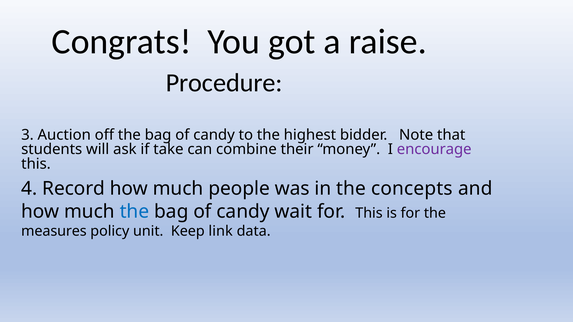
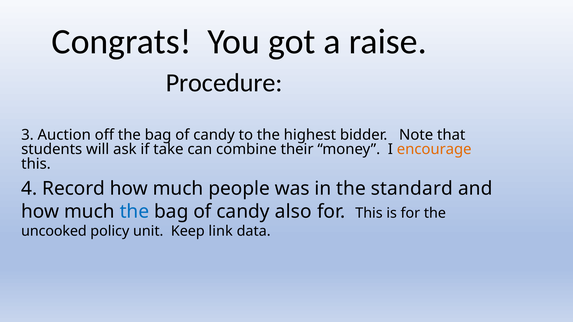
encourage colour: purple -> orange
concepts: concepts -> standard
wait: wait -> also
measures: measures -> uncooked
